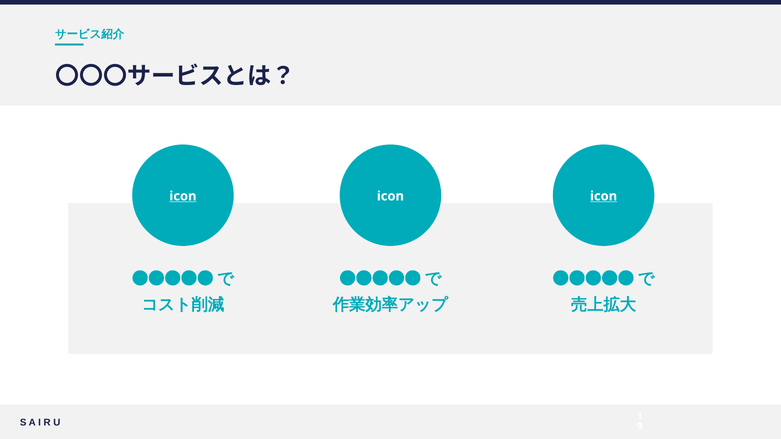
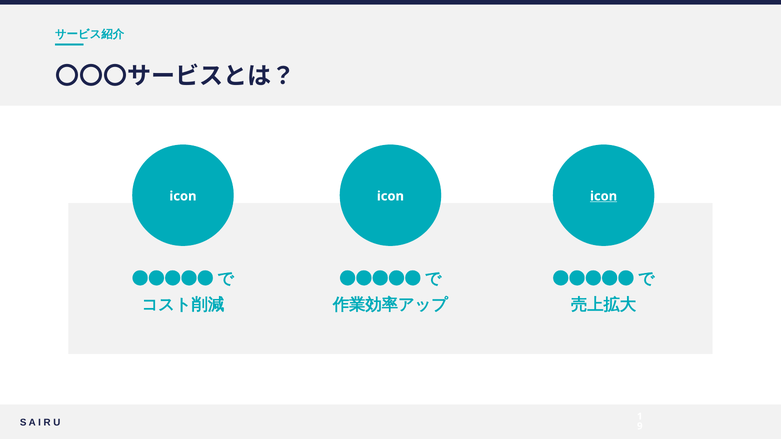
icon at (183, 196) underline: present -> none
